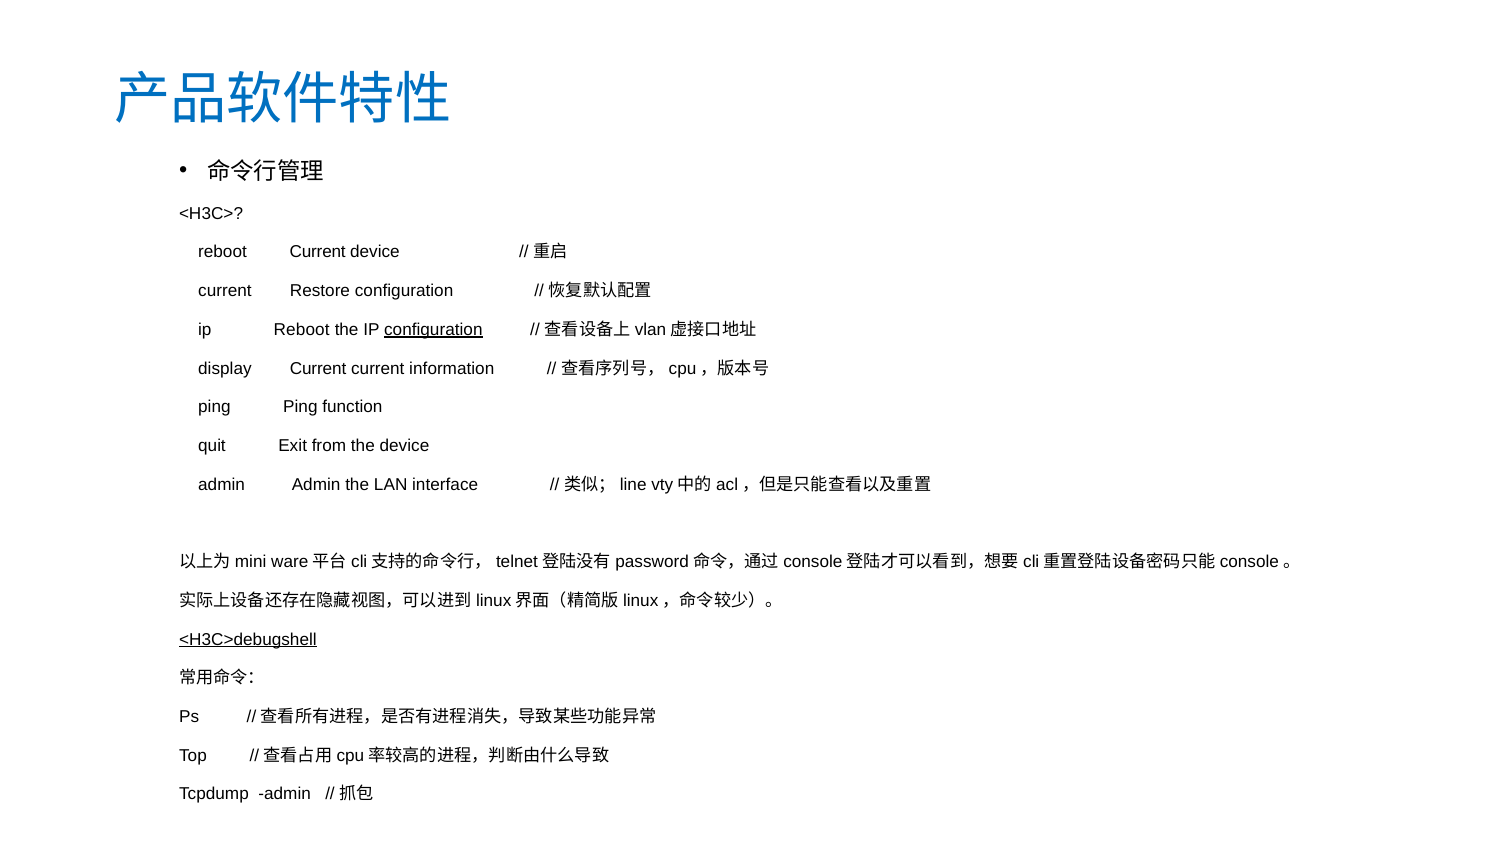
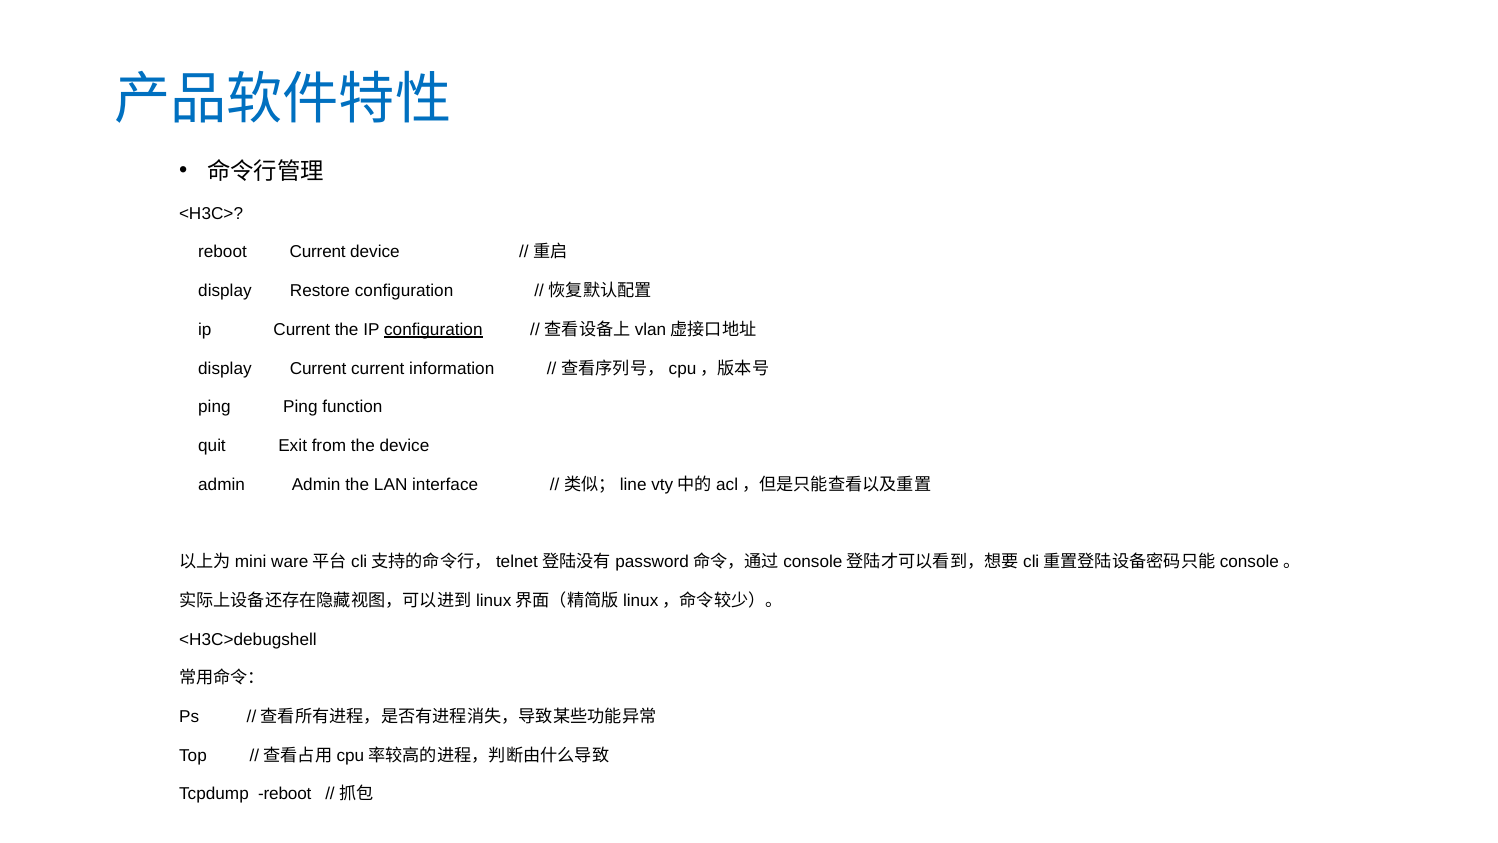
current at (225, 291): current -> display
ip Reboot: Reboot -> Current
<H3C>debugshell underline: present -> none
Tcpdump admin: admin -> reboot
